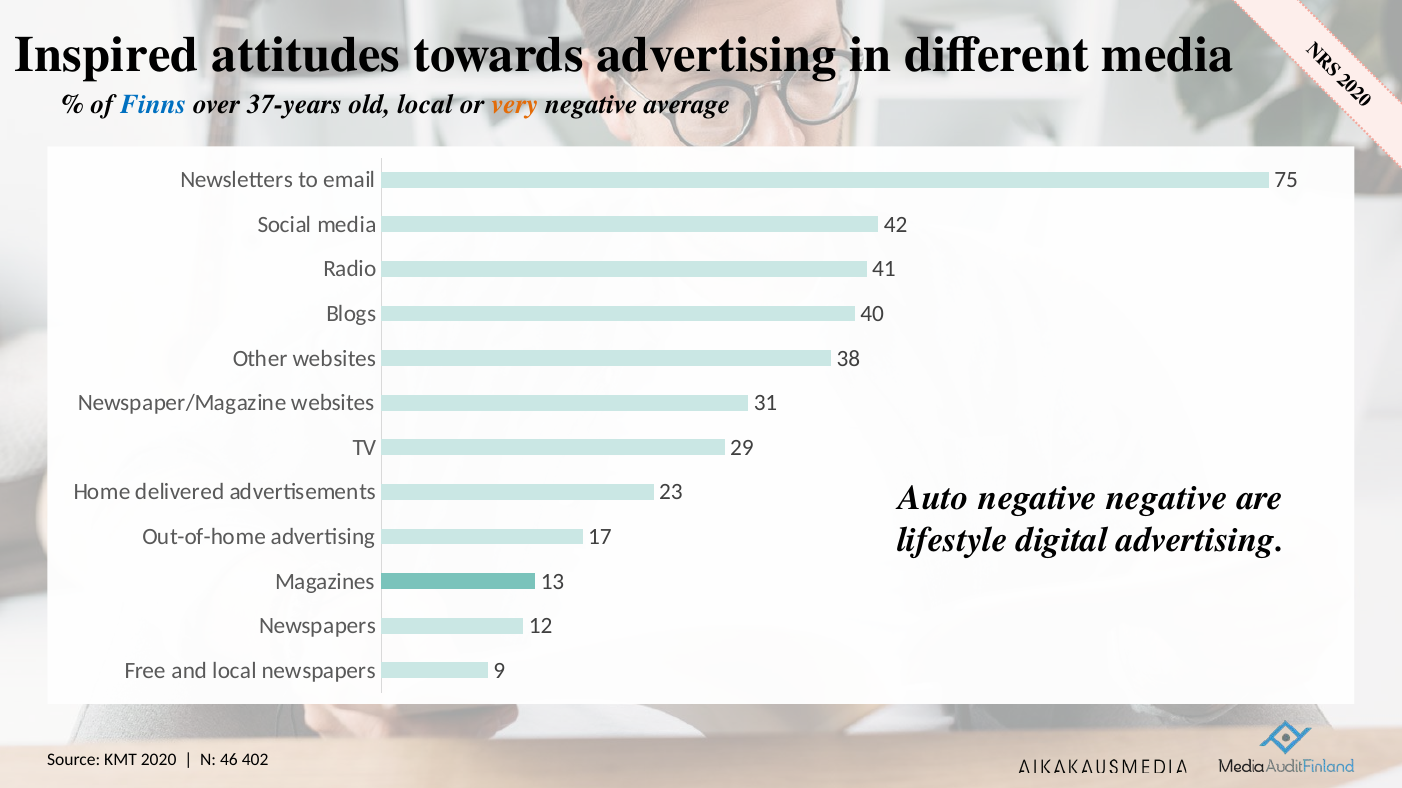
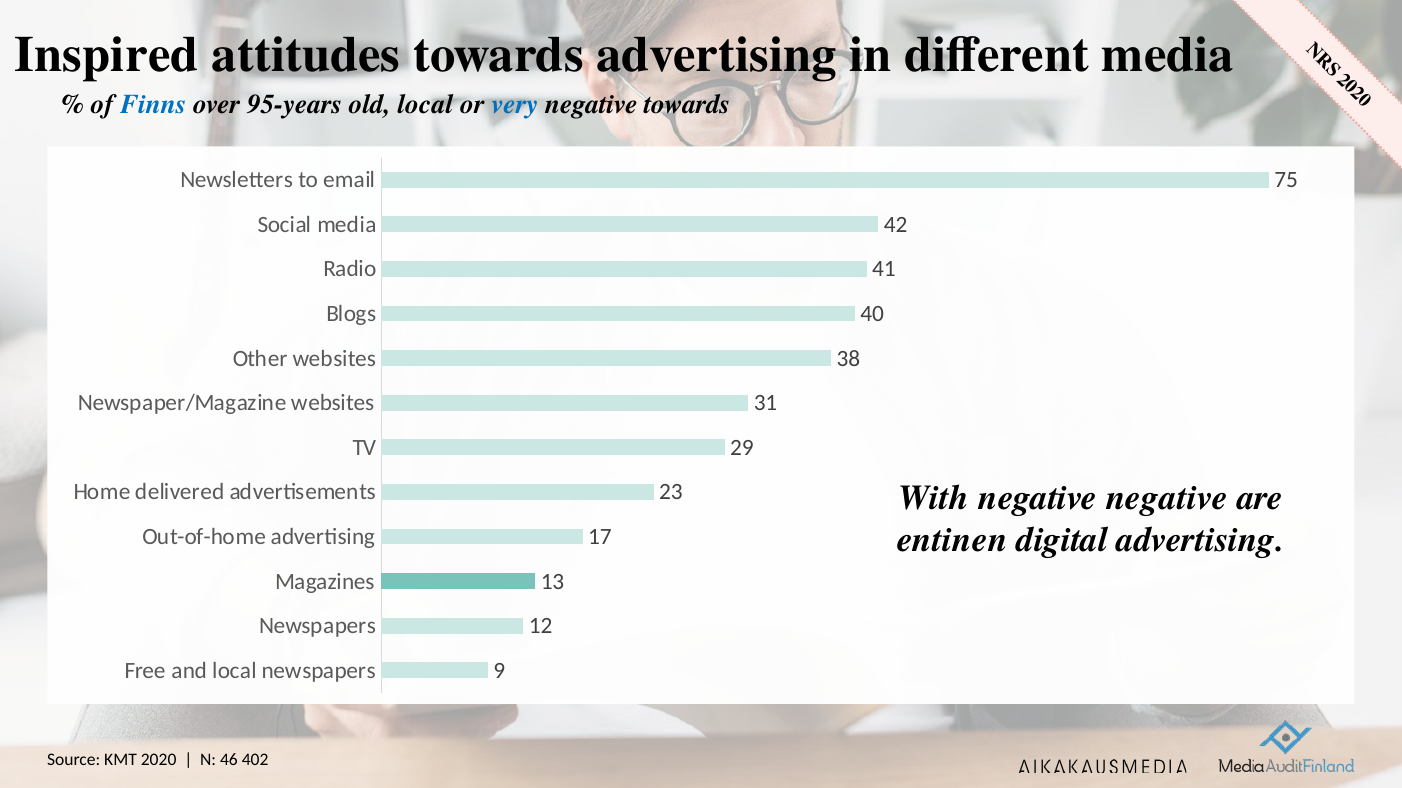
37-years: 37-years -> 95-years
very colour: orange -> blue
negative average: average -> towards
Auto: Auto -> With
lifestyle: lifestyle -> entinen
